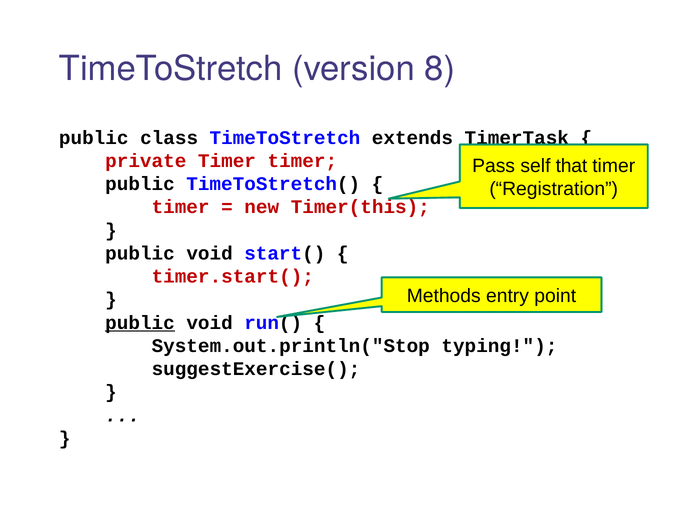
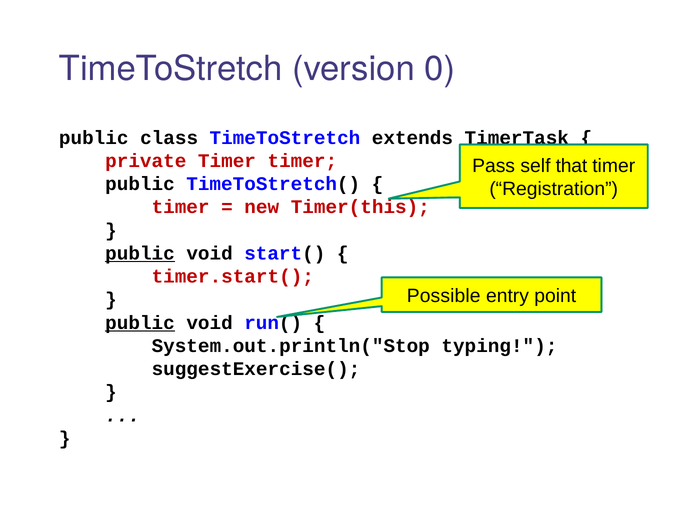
8: 8 -> 0
public at (140, 254) underline: none -> present
Methods: Methods -> Possible
